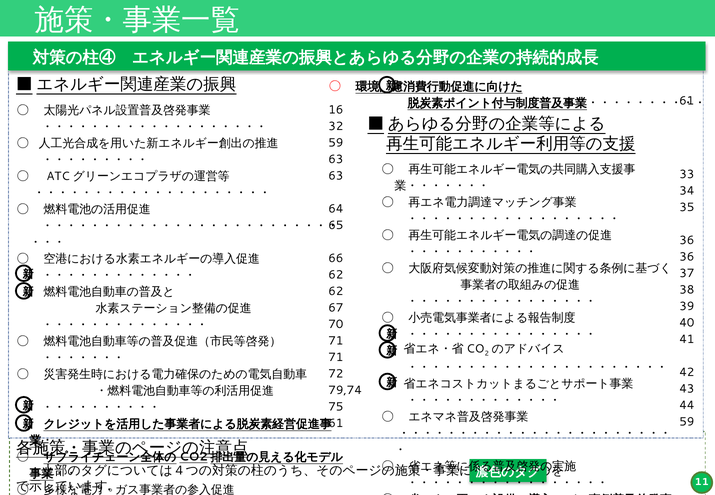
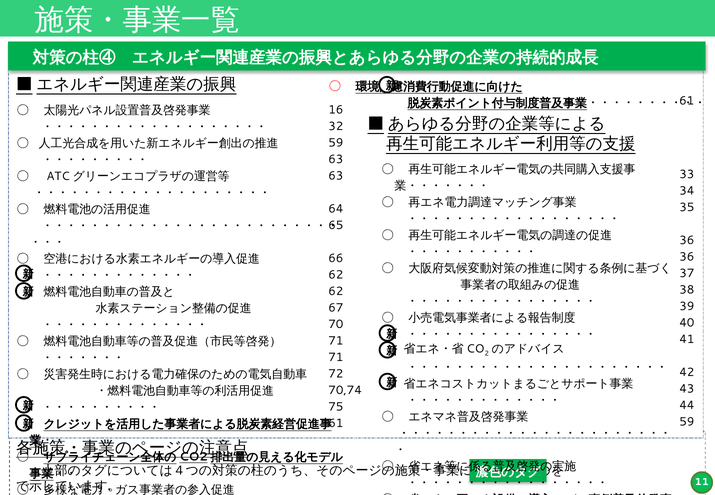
79,74: 79,74 -> 70,74
